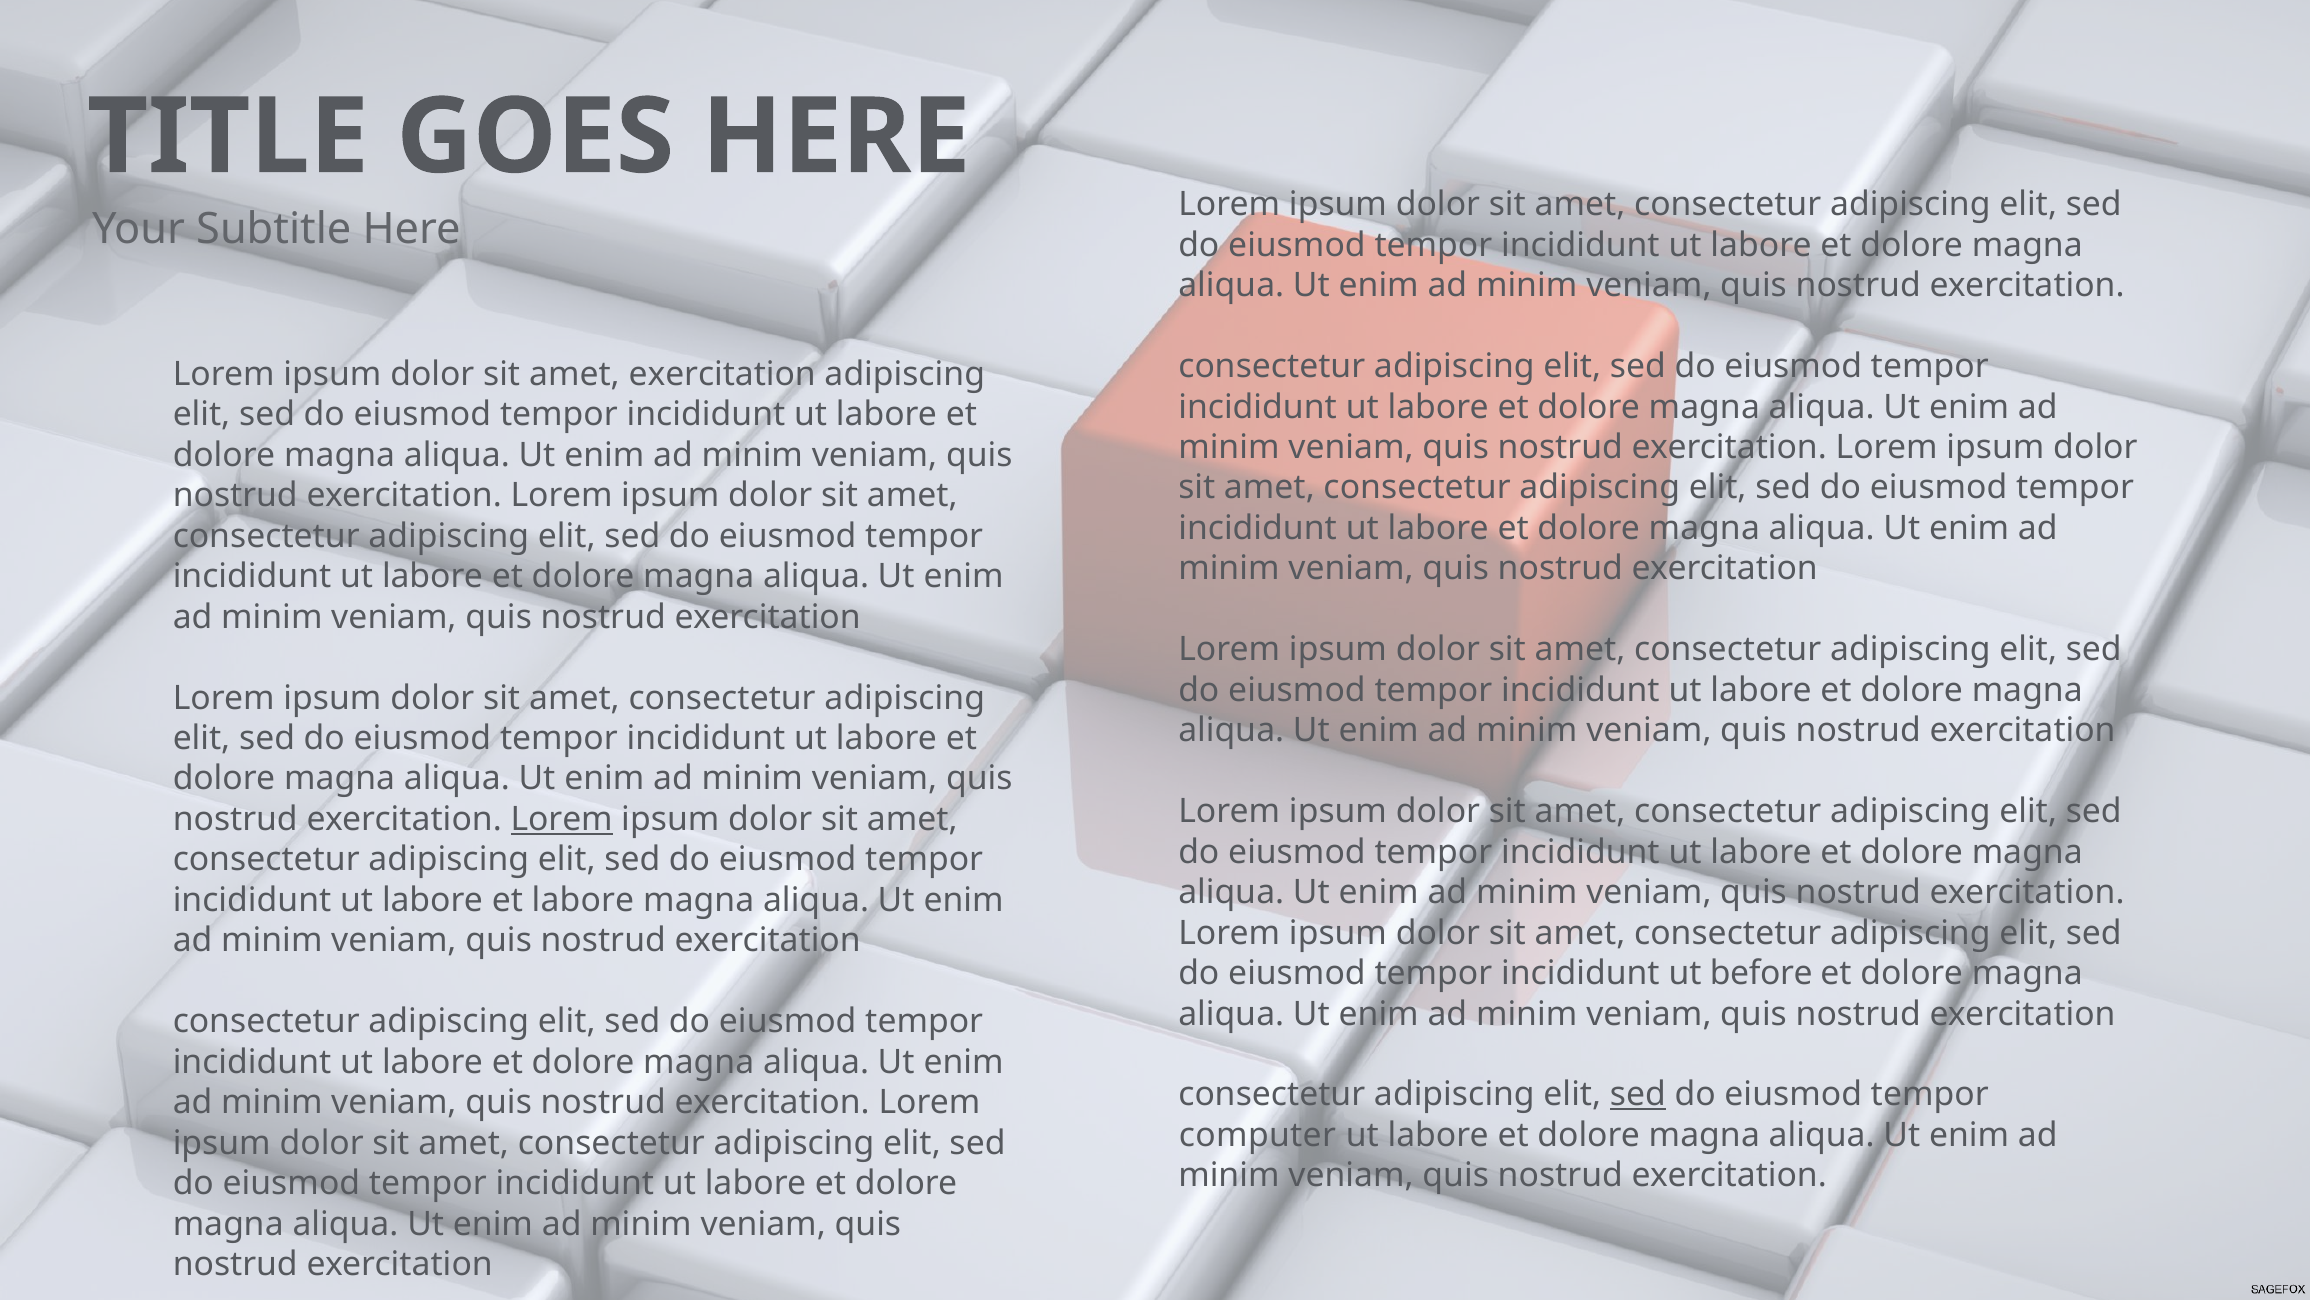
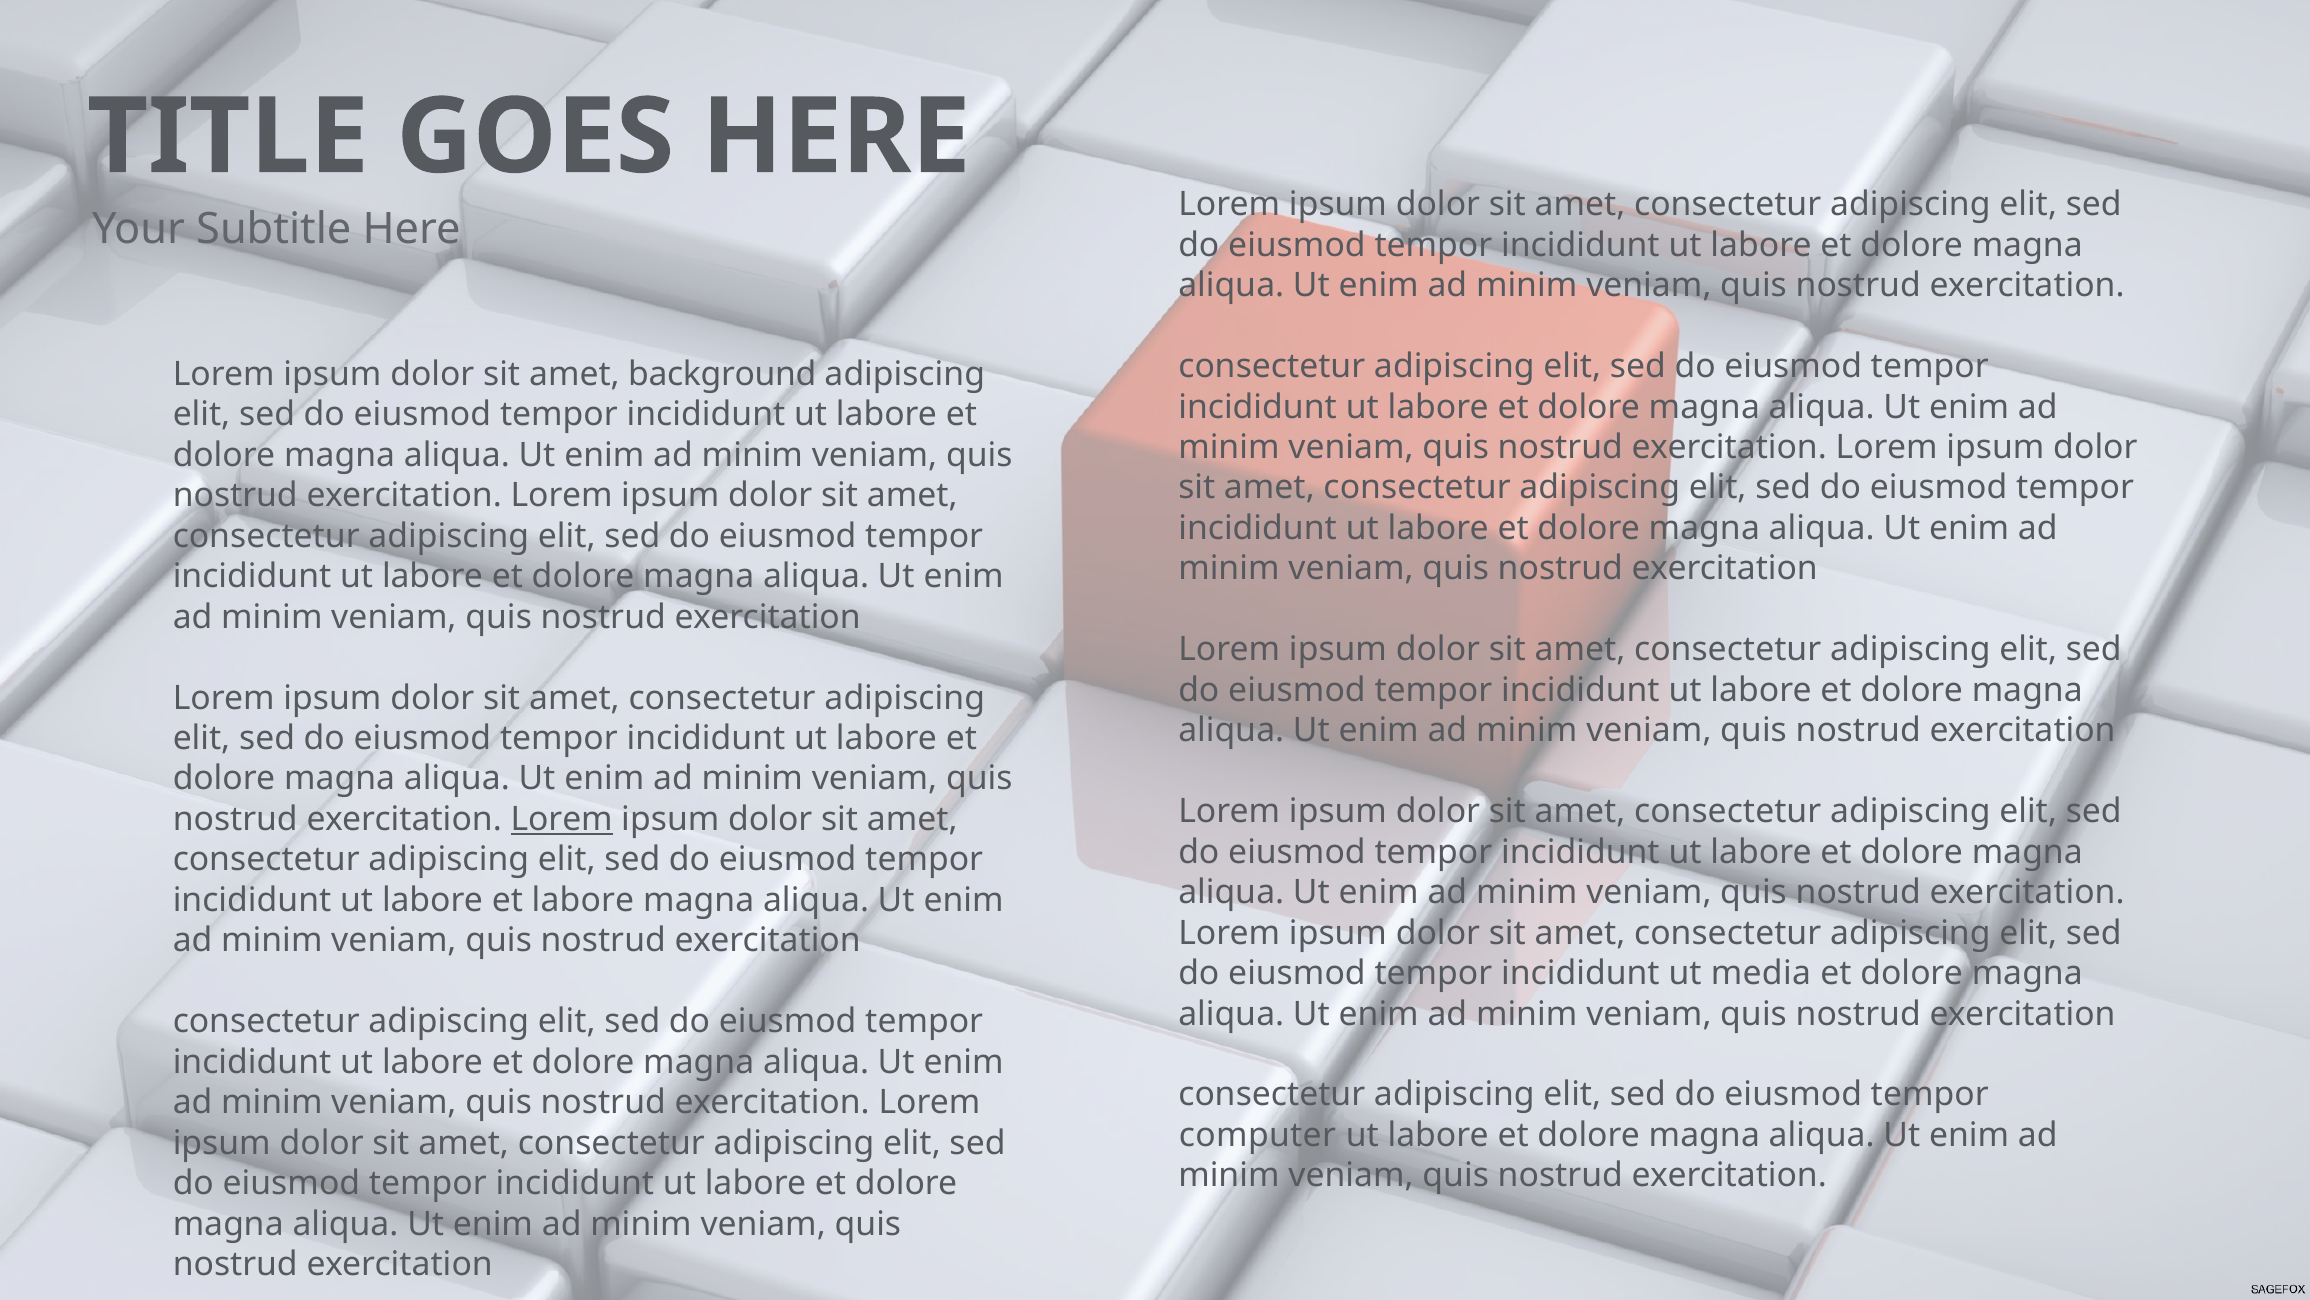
amet exercitation: exercitation -> background
before: before -> media
sed at (1638, 1094) underline: present -> none
